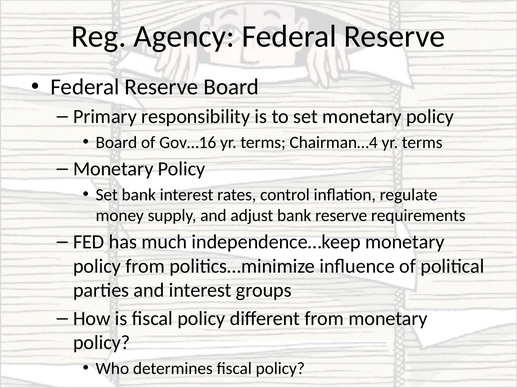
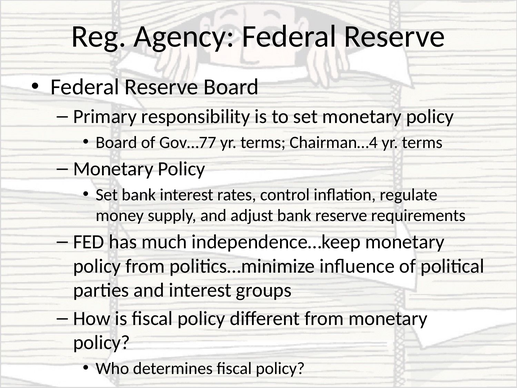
Gov…16: Gov…16 -> Gov…77
